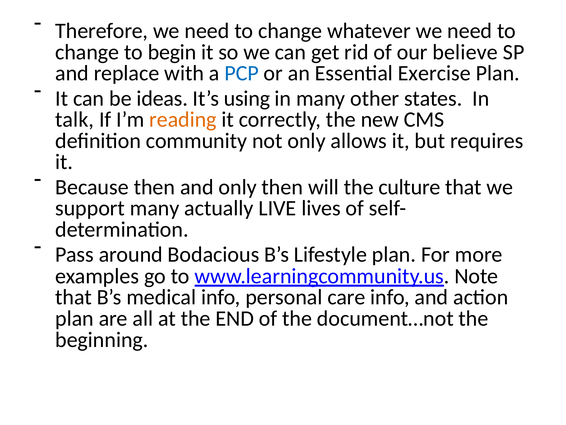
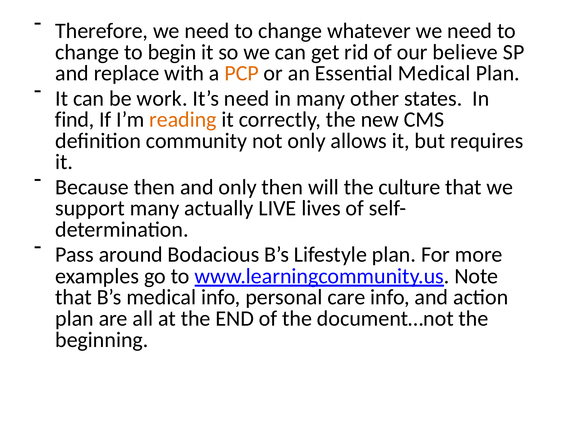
PCP colour: blue -> orange
Essential Exercise: Exercise -> Medical
ideas: ideas -> work
It’s using: using -> need
talk: talk -> find
